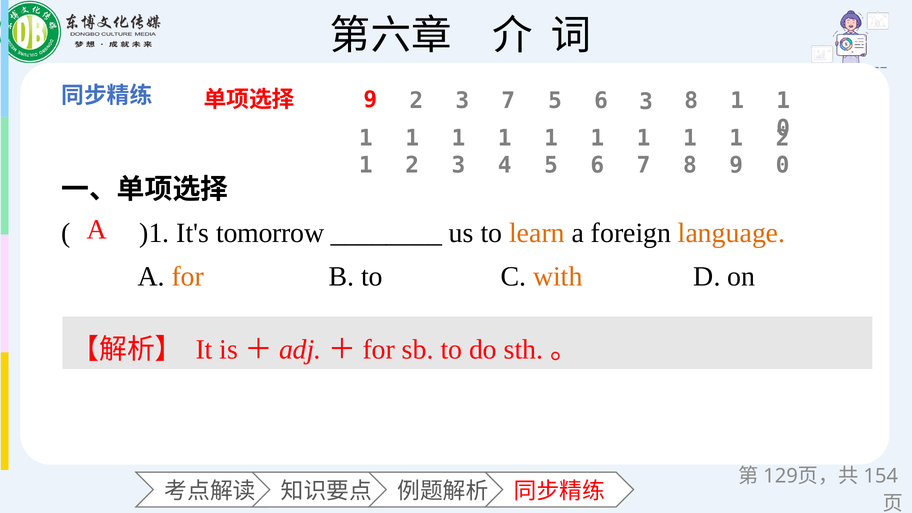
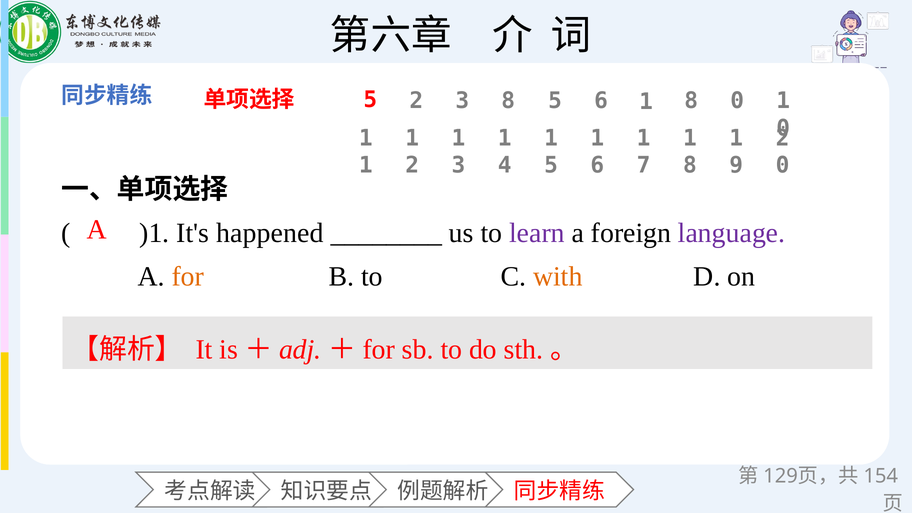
9 at (370, 100): 9 -> 5
3 7: 7 -> 8
5 6 3: 3 -> 1
1 at (737, 101): 1 -> 0
tomorrow: tomorrow -> happened
learn colour: orange -> purple
language colour: orange -> purple
